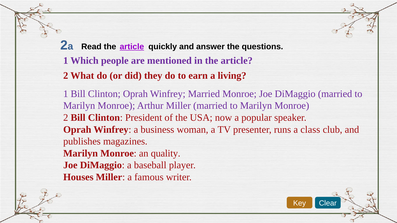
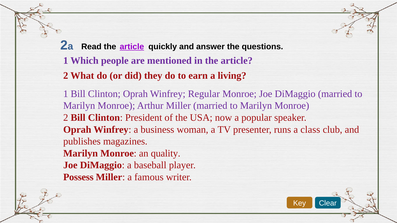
Winfrey Married: Married -> Regular
Houses: Houses -> Possess
